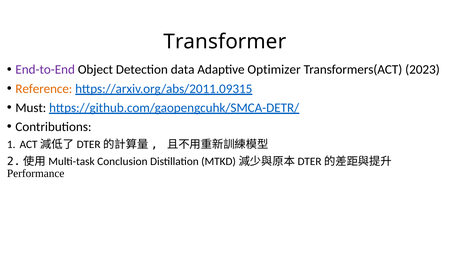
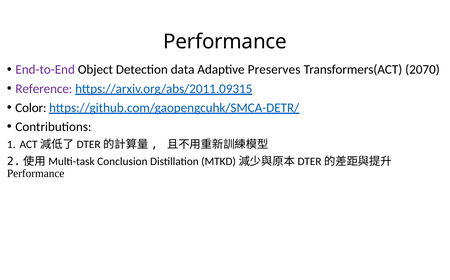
Transformer at (225, 42): Transformer -> Performance
Optimizer: Optimizer -> Preserves
2023: 2023 -> 2070
Reference colour: orange -> purple
Must: Must -> Color
